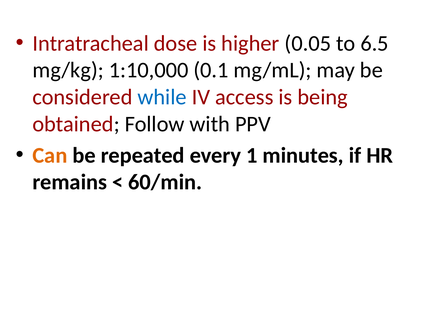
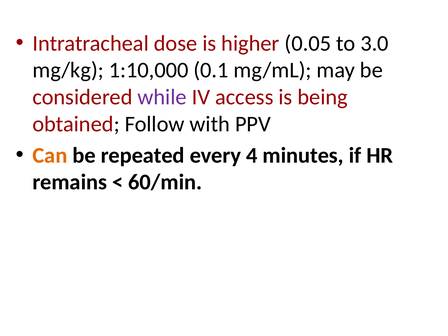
6.5: 6.5 -> 3.0
while colour: blue -> purple
1: 1 -> 4
